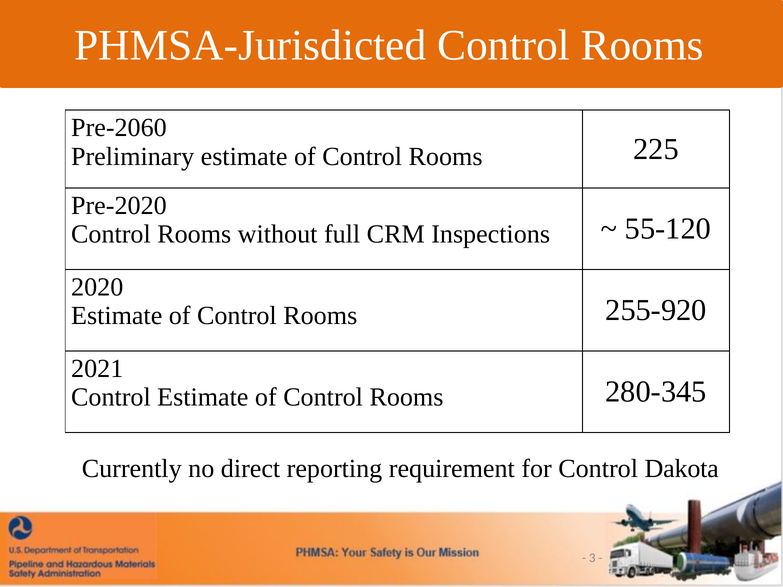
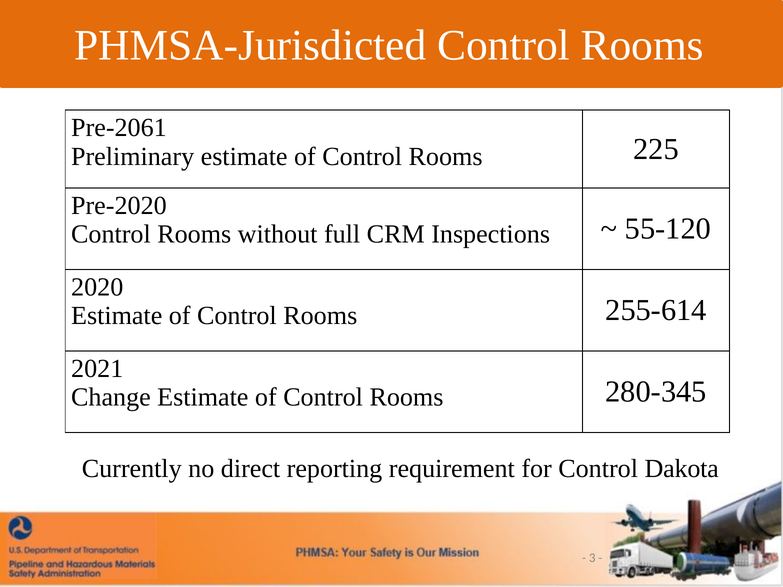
Pre-2060: Pre-2060 -> Pre-2061
255-920: 255-920 -> 255-614
Control at (111, 397): Control -> Change
